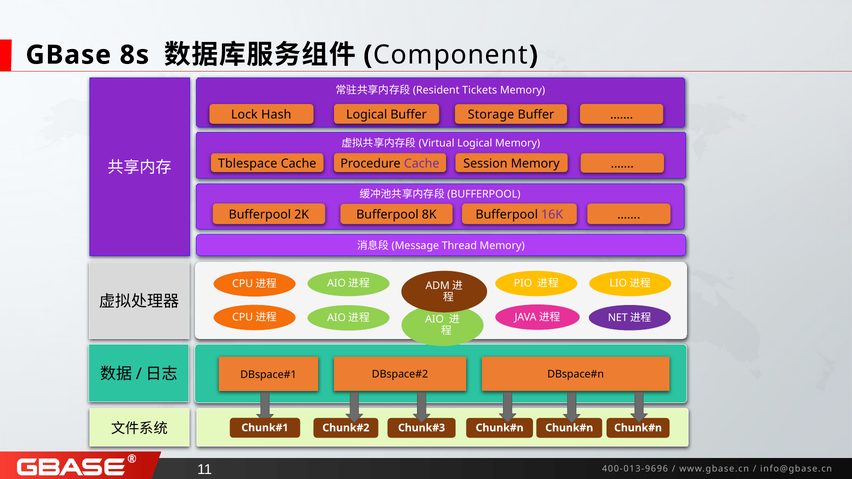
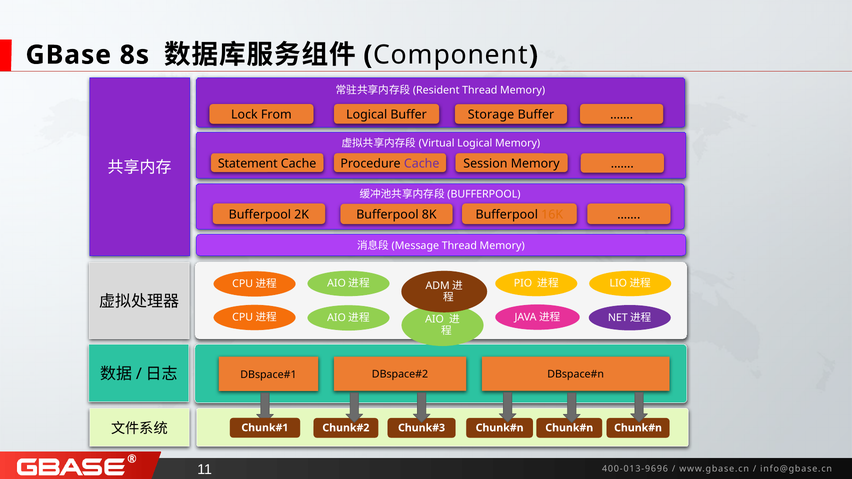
Tickets at (480, 90): Tickets -> Thread
Hash: Hash -> From
Tblespace: Tblespace -> Statement
16K colour: purple -> orange
